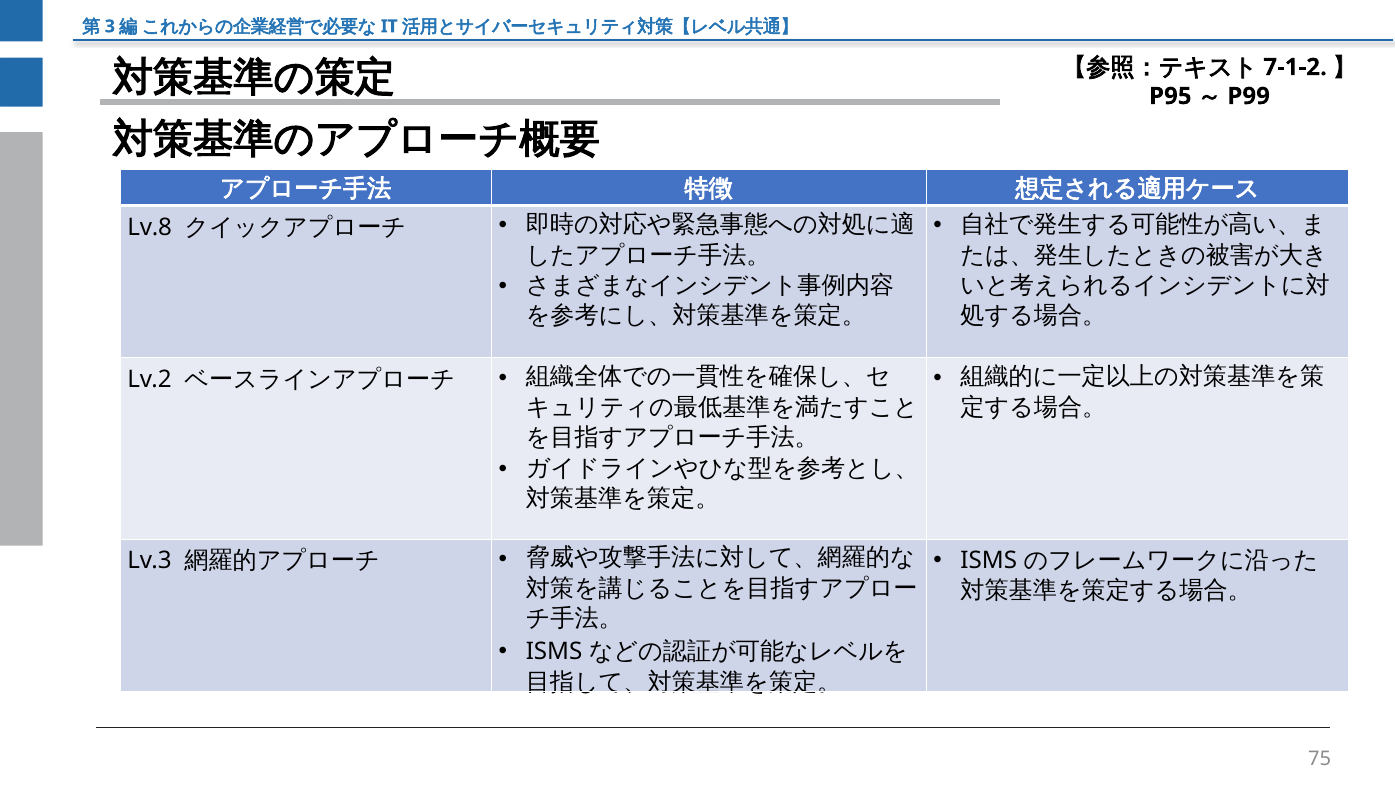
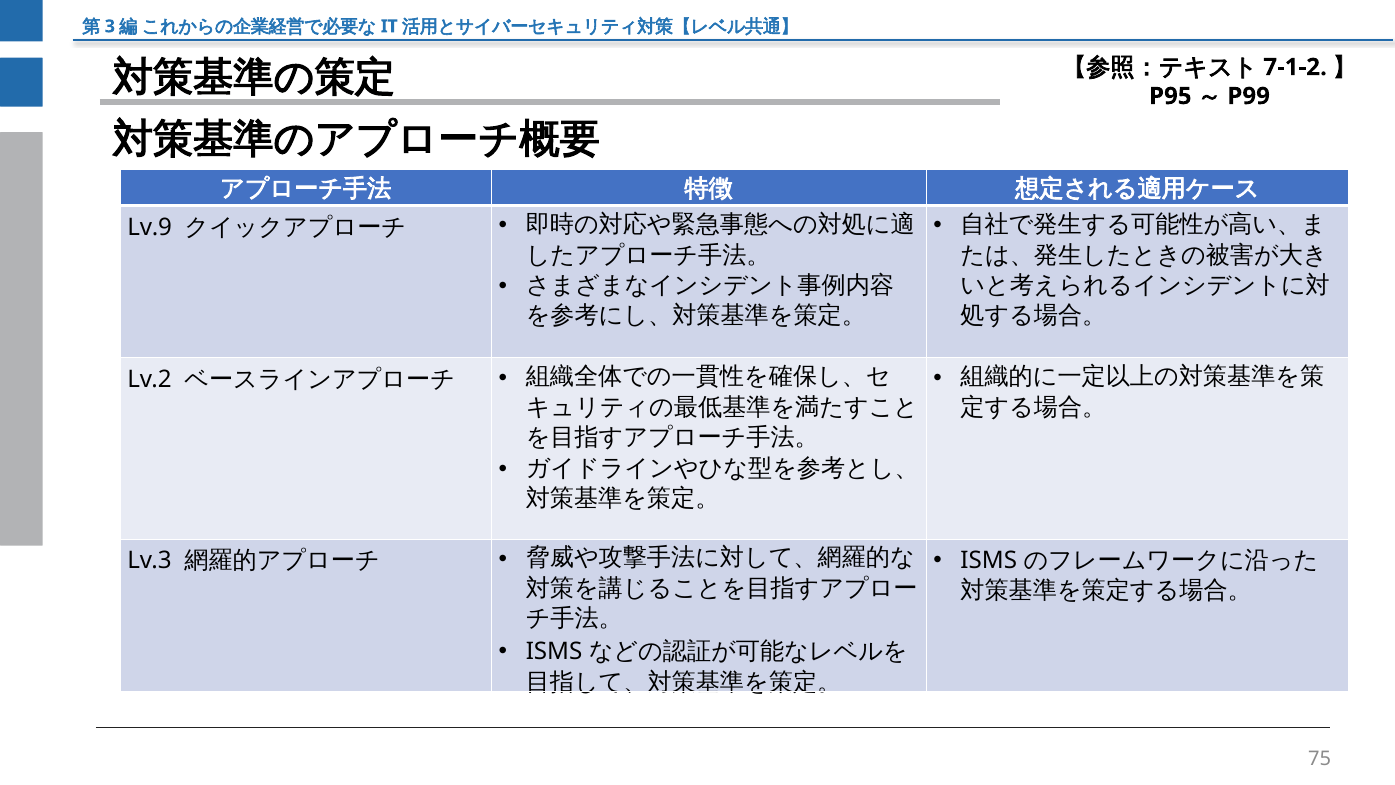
Lv.8: Lv.8 -> Lv.9
